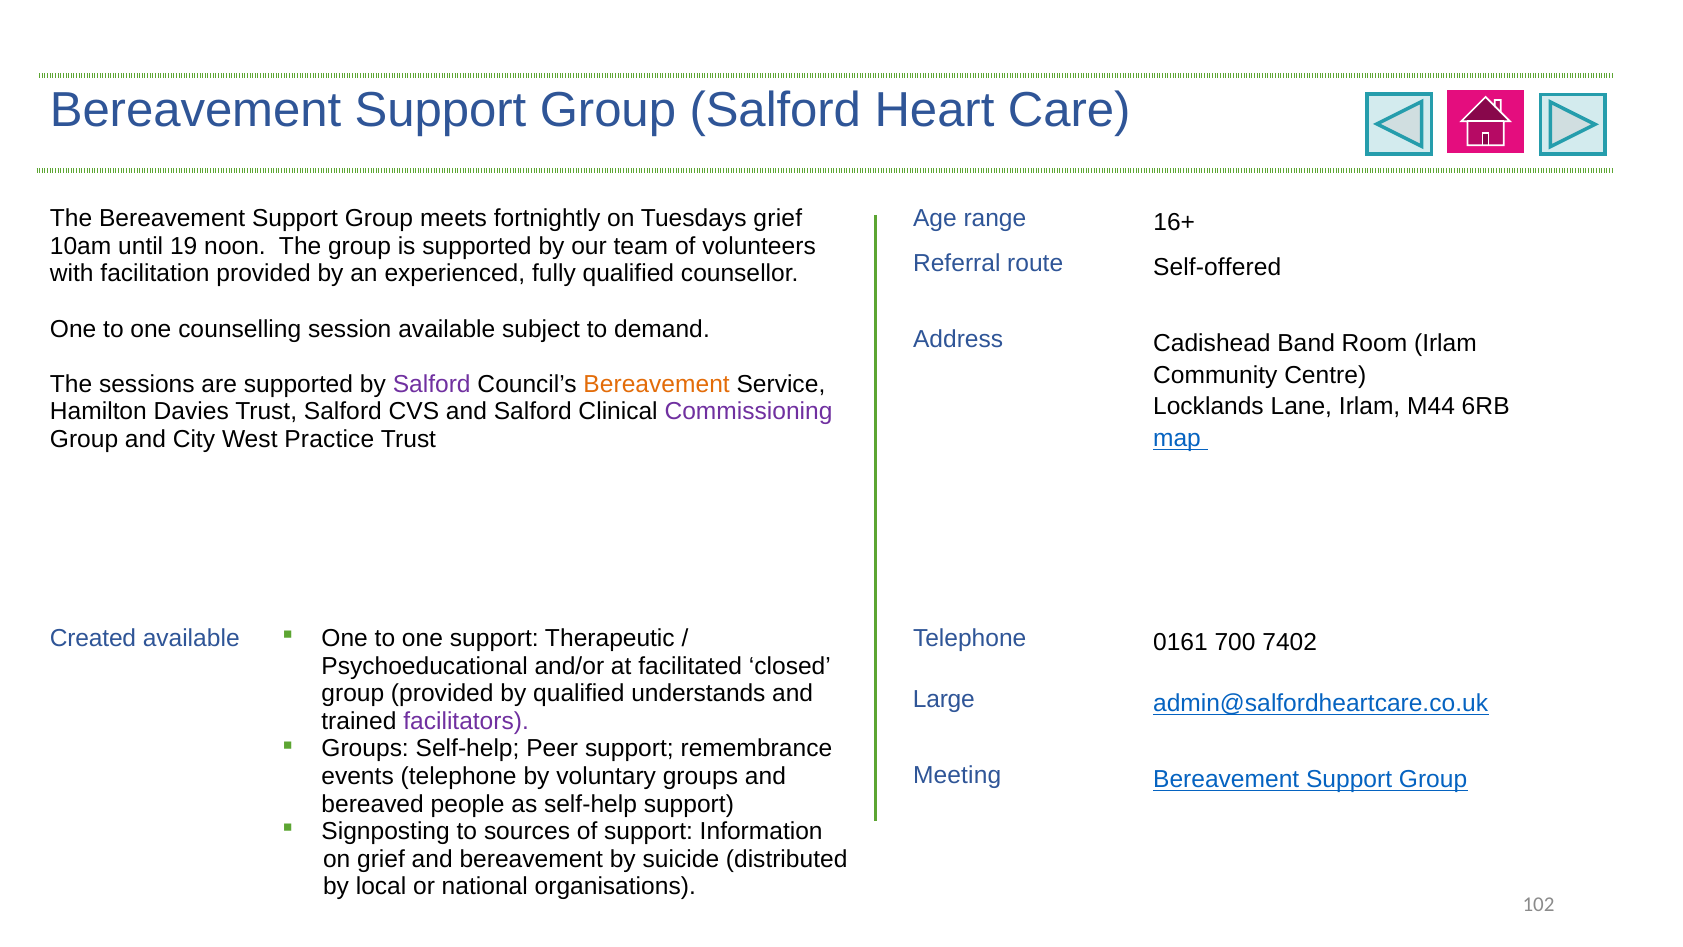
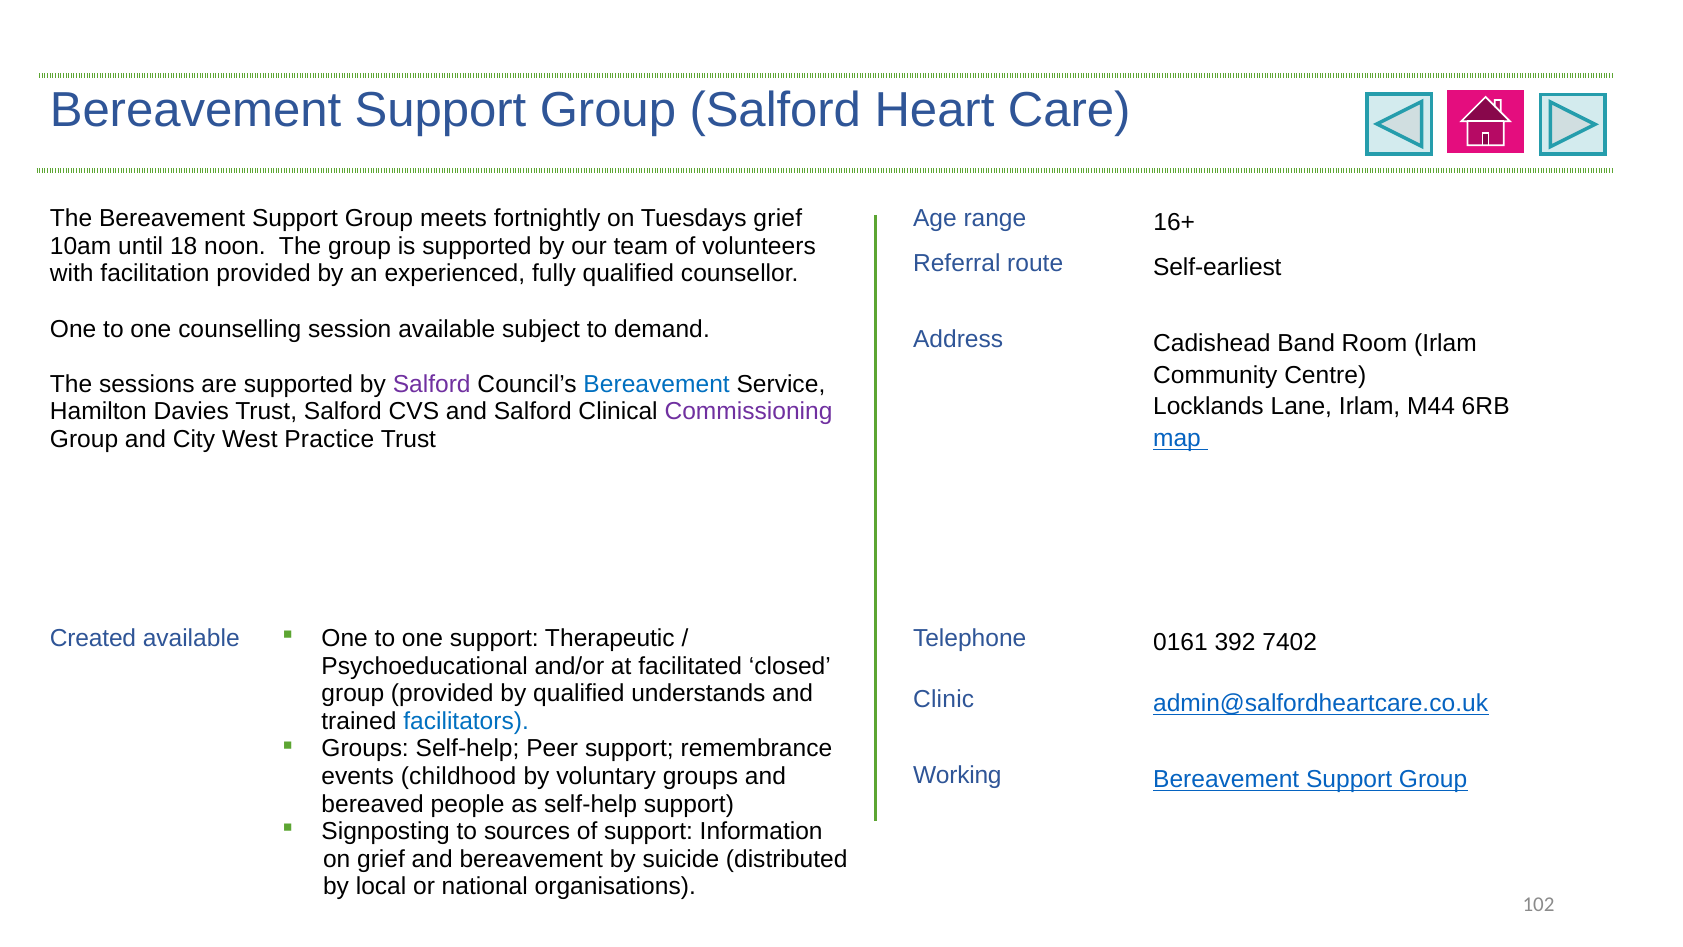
19: 19 -> 18
Self-offered: Self-offered -> Self-earliest
Bereavement at (657, 384) colour: orange -> blue
700: 700 -> 392
Large: Large -> Clinic
facilitators colour: purple -> blue
Meeting: Meeting -> Working
events telephone: telephone -> childhood
